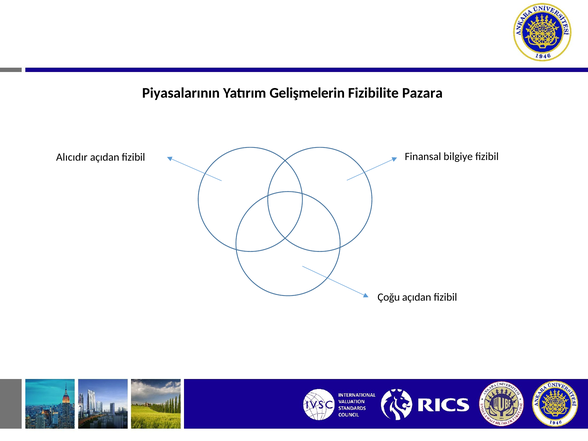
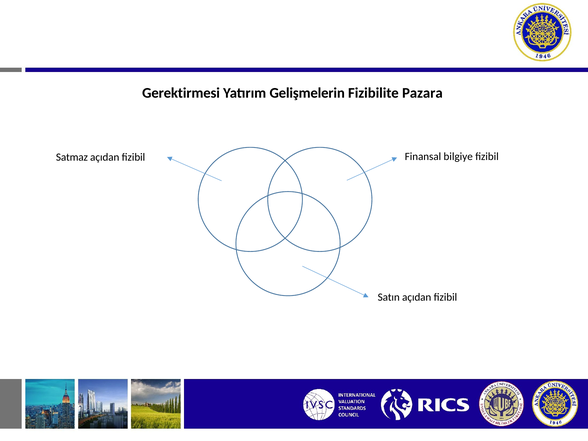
Piyasalarının: Piyasalarının -> Gerektirmesi
Alıcıdır: Alıcıdır -> Satmaz
Çoğu: Çoğu -> Satın
